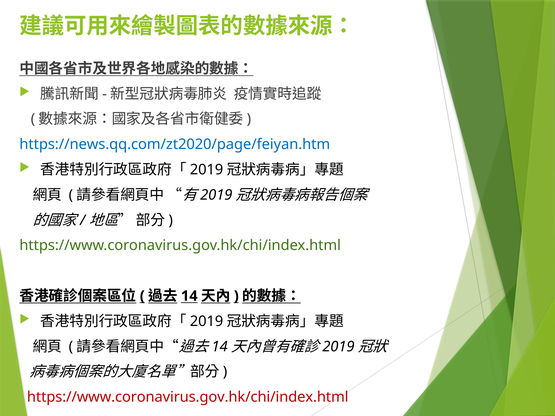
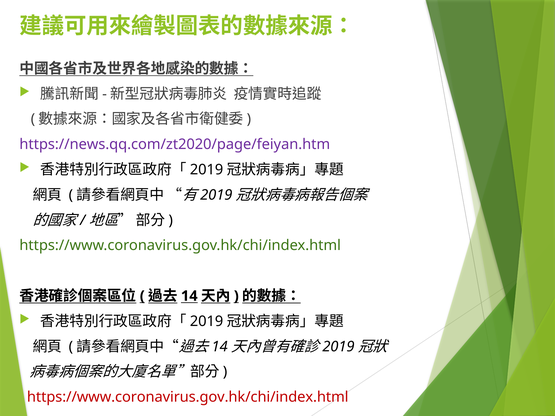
https://news.qq.com/zt2020/page/feiyan.htm colour: blue -> purple
